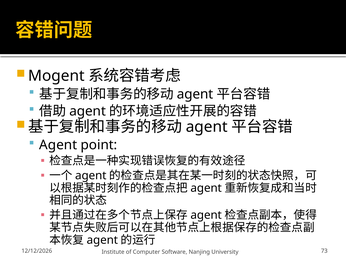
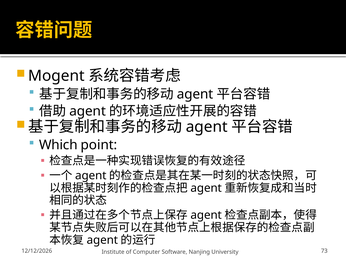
Agent at (58, 145): Agent -> Which
